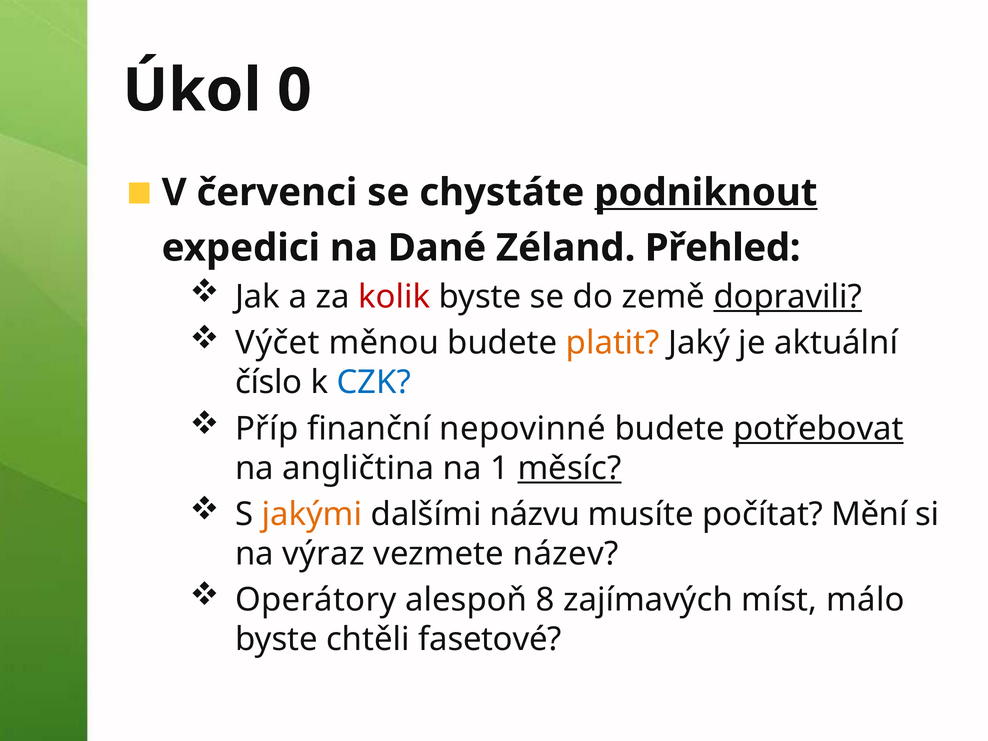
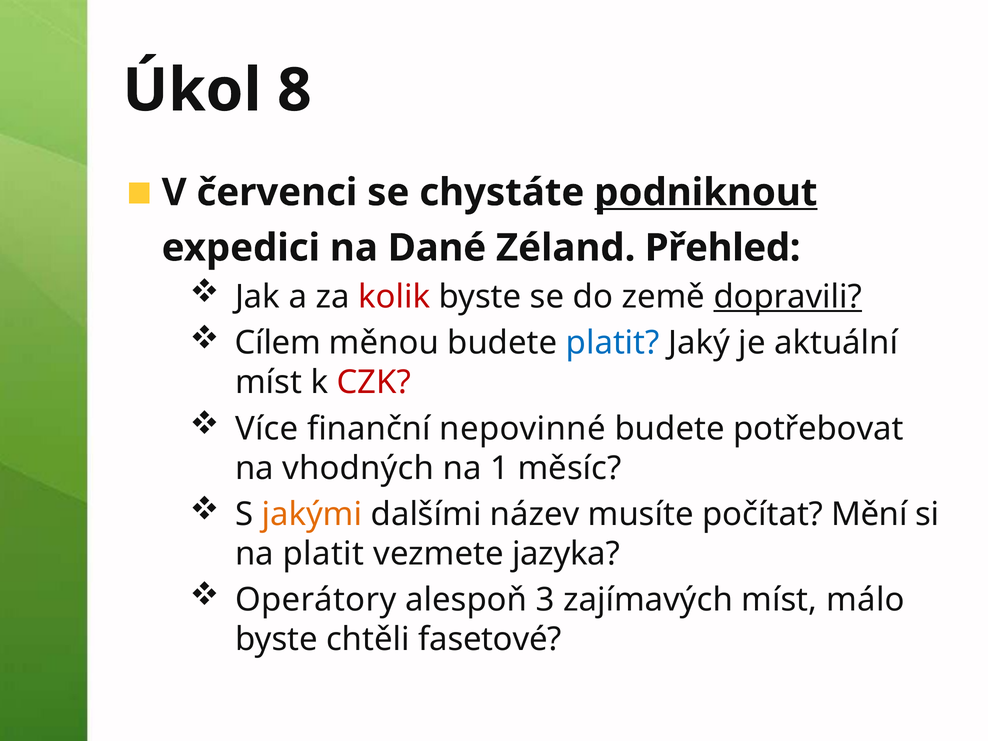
0: 0 -> 8
Výčet: Výčet -> Cílem
platit at (613, 343) colour: orange -> blue
číslo at (269, 383): číslo -> míst
CZK colour: blue -> red
Příp: Příp -> Více
potřebovat underline: present -> none
angličtina: angličtina -> vhodných
měsíc underline: present -> none
názvu: názvu -> název
na výraz: výraz -> platit
název: název -> jazyka
8: 8 -> 3
